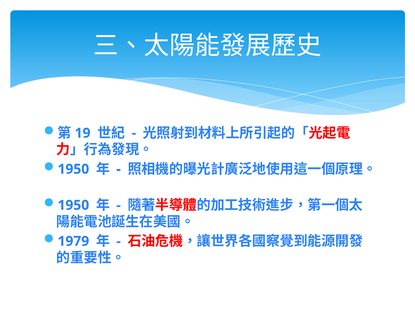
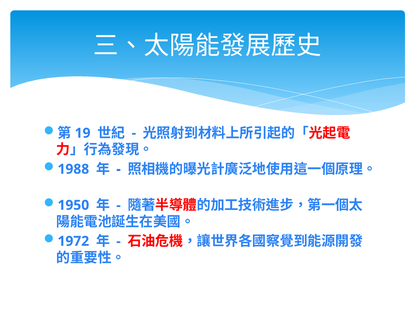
1950 at (73, 169): 1950 -> 1988
1979: 1979 -> 1972
